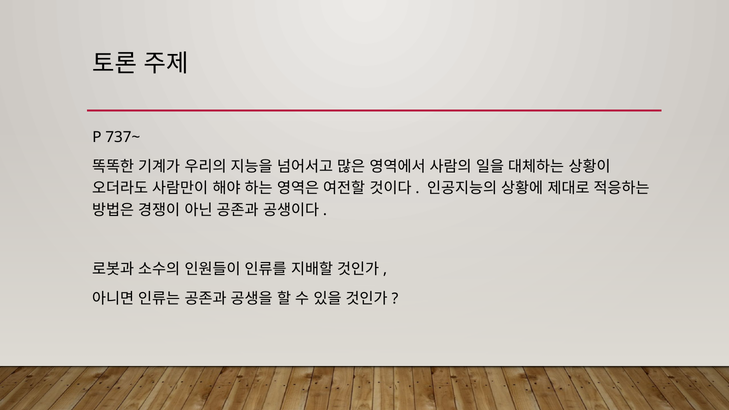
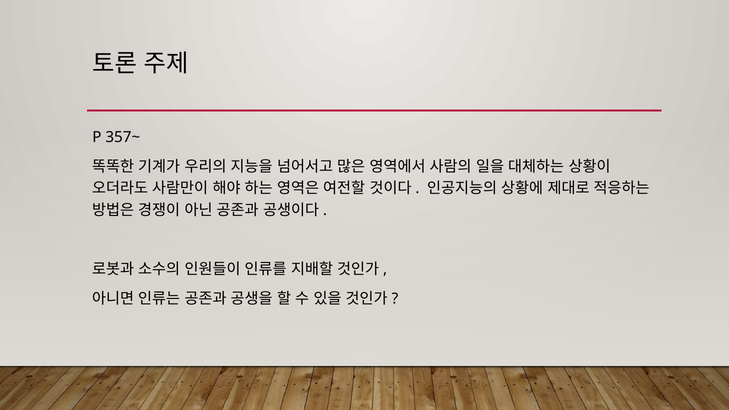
737~: 737~ -> 357~
